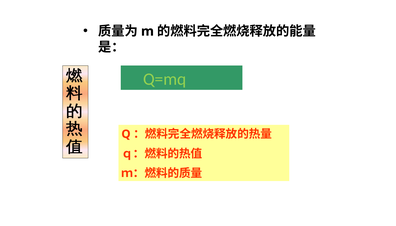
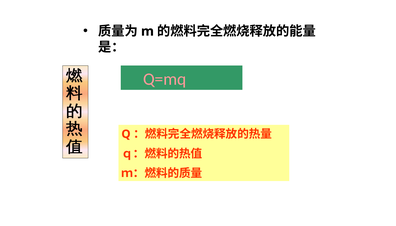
Q=mq colour: light green -> pink
